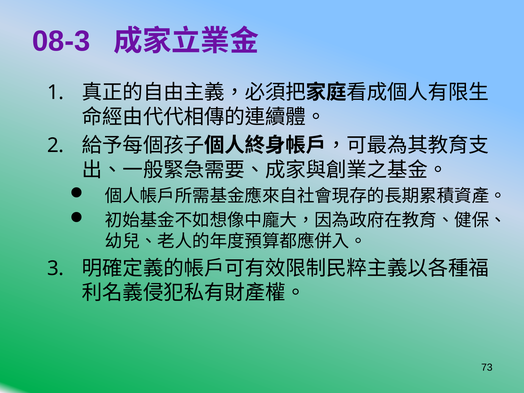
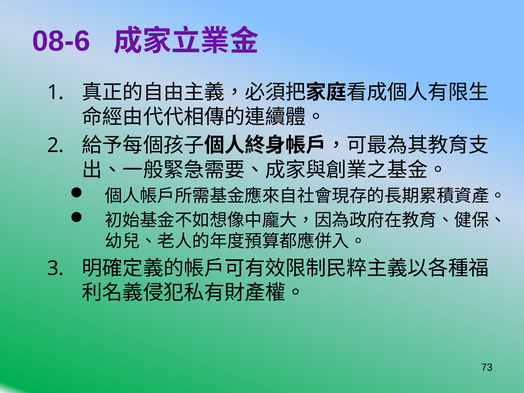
08-3: 08-3 -> 08-6
